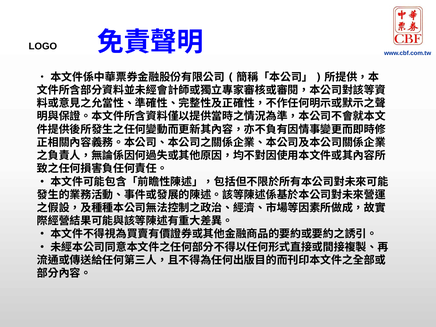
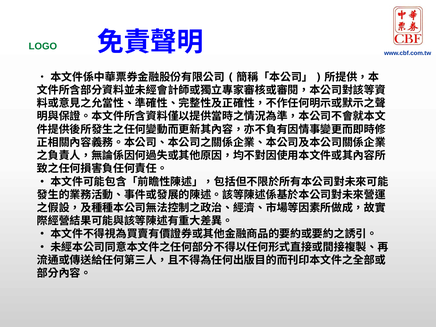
LOGO colour: black -> green
